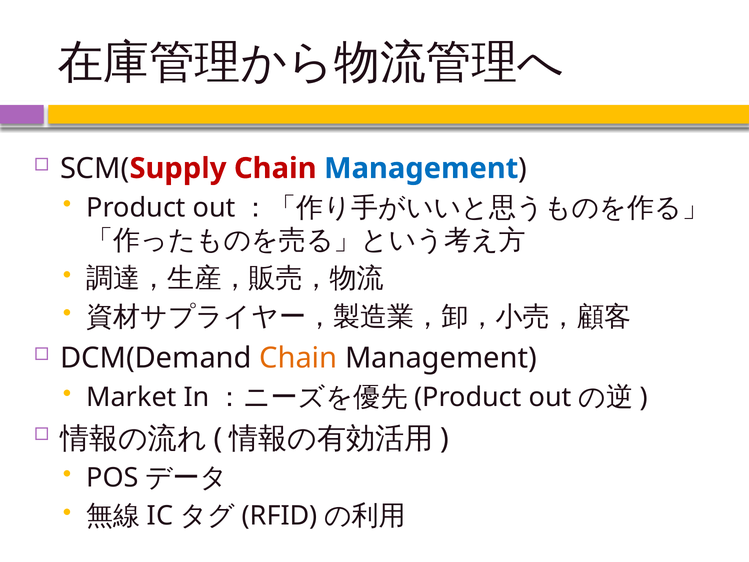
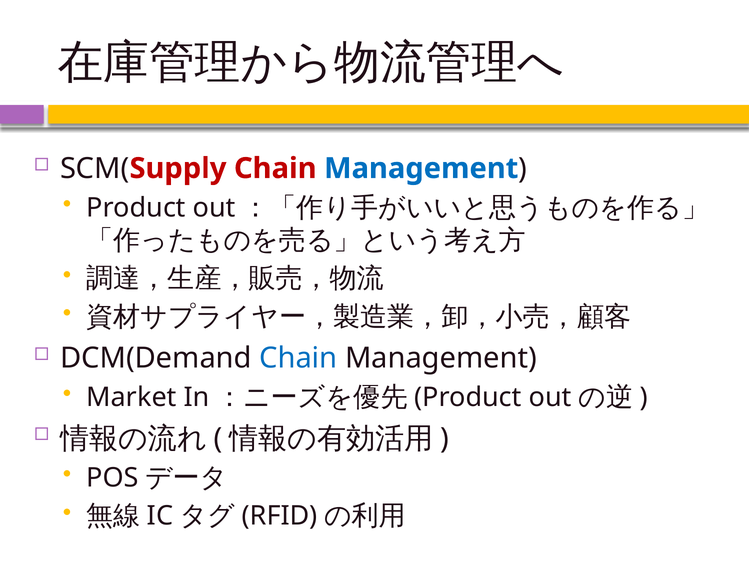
Chain at (298, 358) colour: orange -> blue
